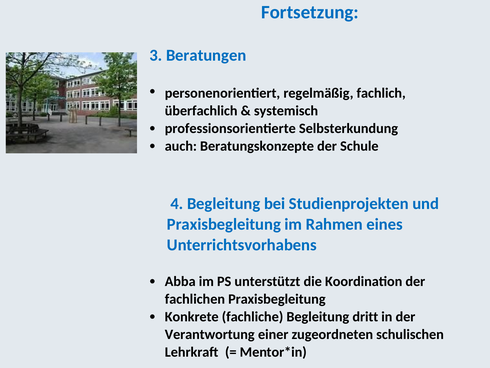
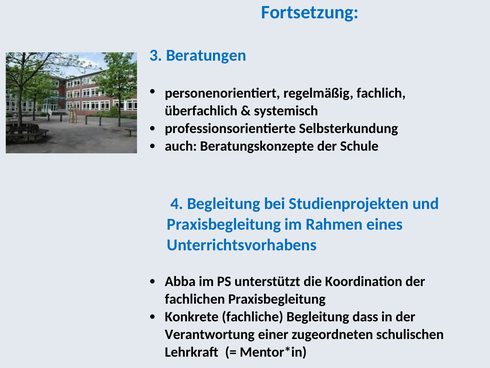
dritt: dritt -> dass
